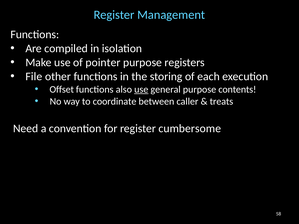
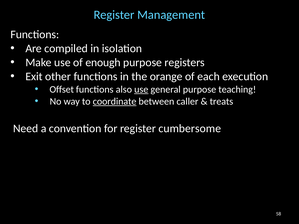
pointer: pointer -> enough
File: File -> Exit
storing: storing -> orange
contents: contents -> teaching
coordinate underline: none -> present
